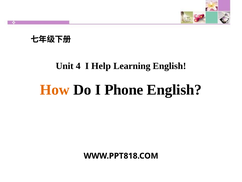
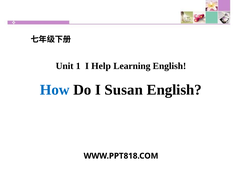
4: 4 -> 1
How colour: orange -> blue
Phone: Phone -> Susan
